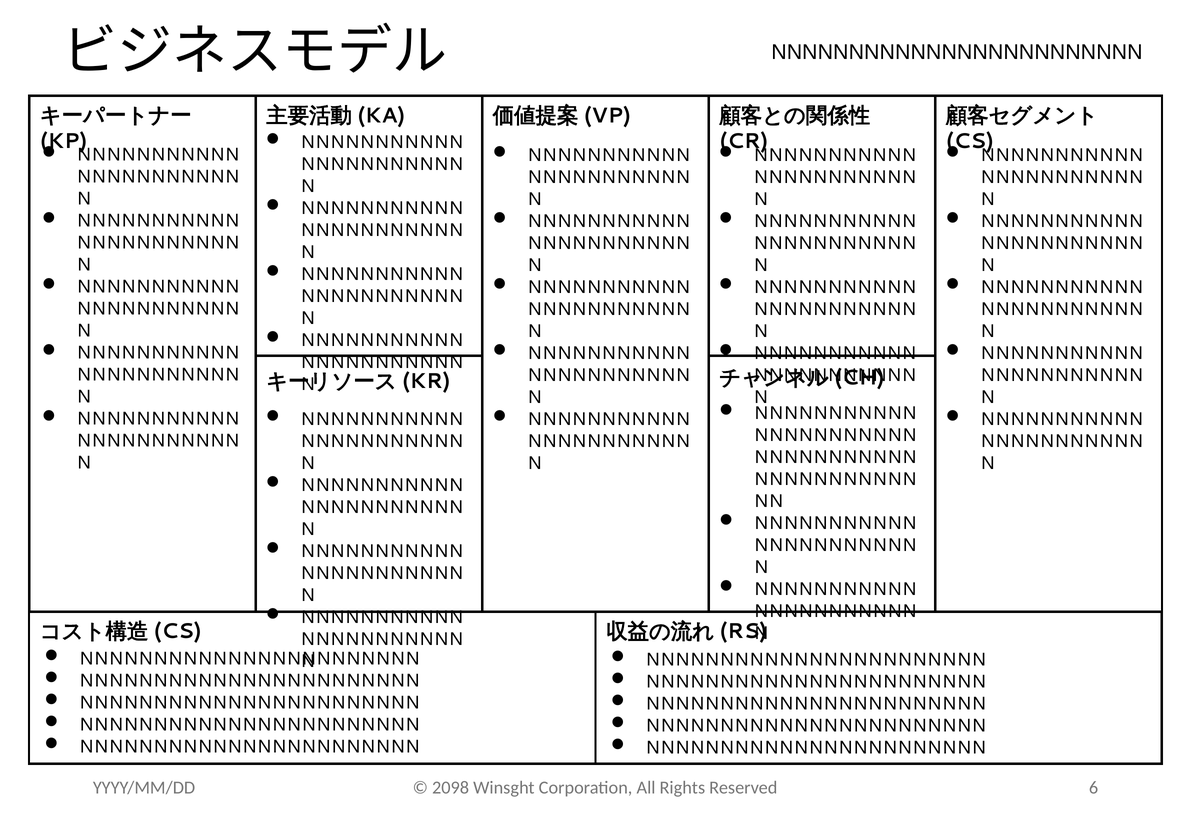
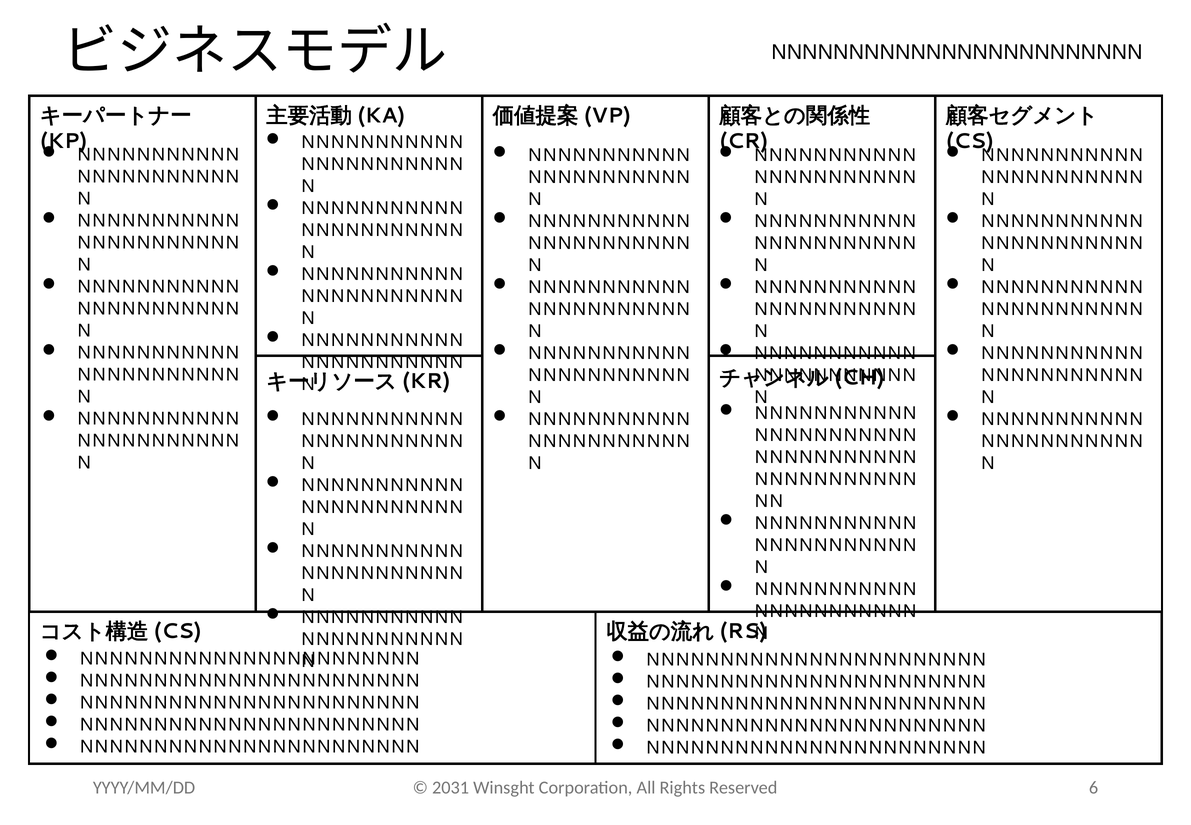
2098: 2098 -> 2031
